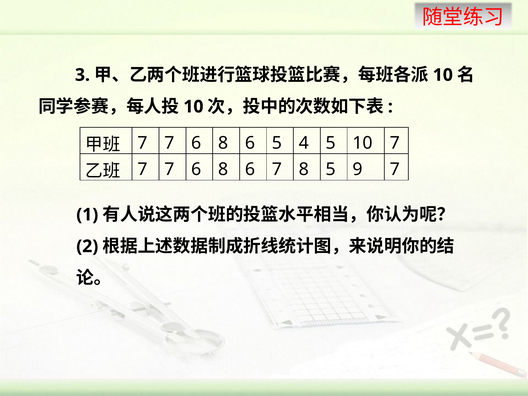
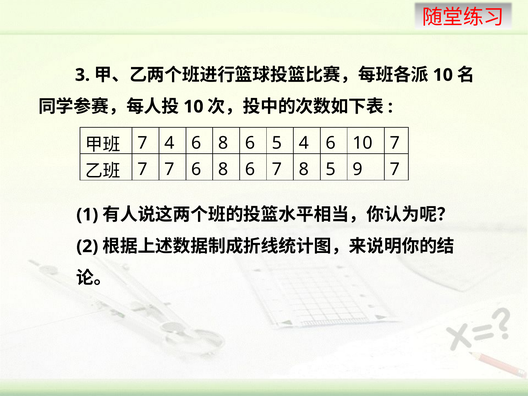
7 at (169, 143): 7 -> 4
5 4 5: 5 -> 6
